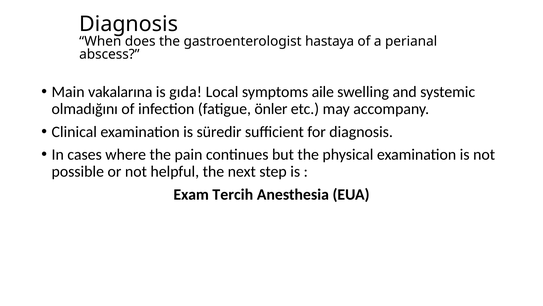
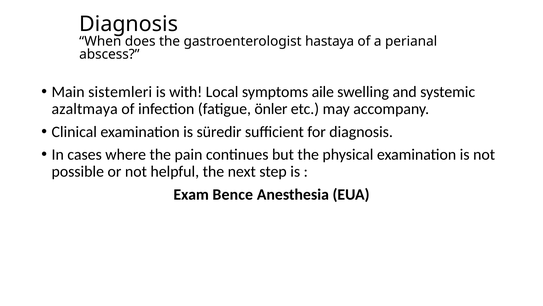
vakalarına: vakalarına -> sistemleri
gıda: gıda -> with
olmadığını: olmadığını -> azaltmaya
Tercih: Tercih -> Bence
